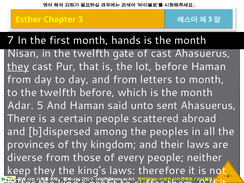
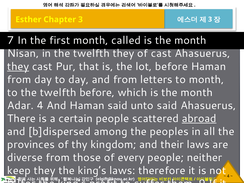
hands: hands -> called
twelfth gate: gate -> they
Adar 5: 5 -> 4
unto sent: sent -> said
abroad underline: none -> present
